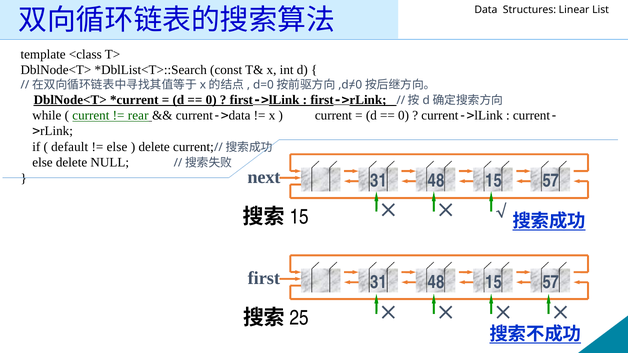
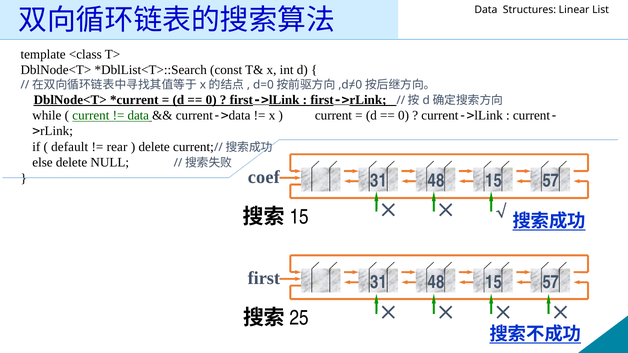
rear at (138, 116): rear -> data
else at (117, 147): else -> rear
next: next -> coef
